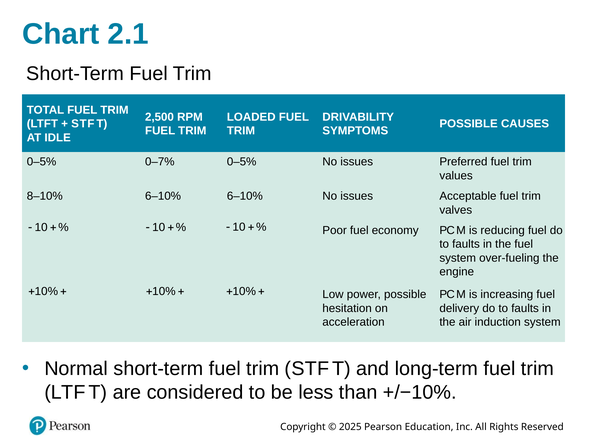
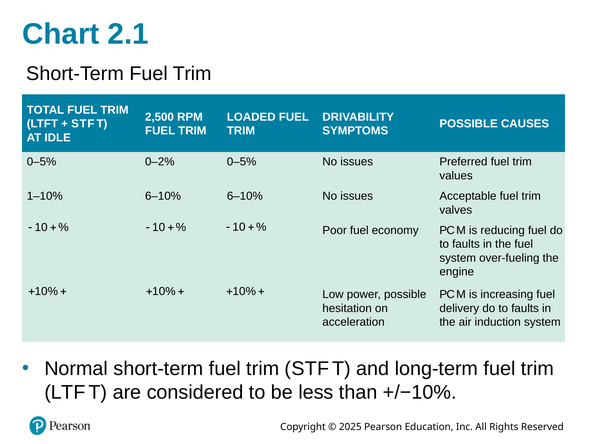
0–7%: 0–7% -> 0–2%
8–10%: 8–10% -> 1–10%
